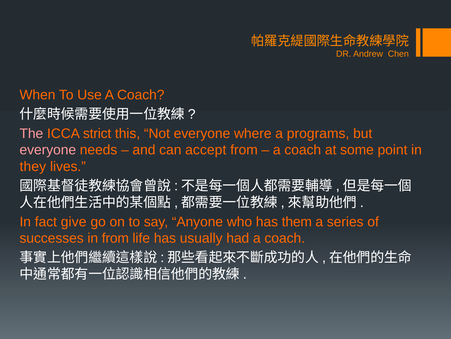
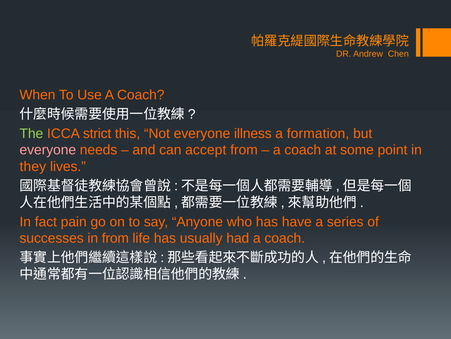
The colour: pink -> light green
where: where -> illness
programs: programs -> formation
give: give -> pain
them: them -> have
